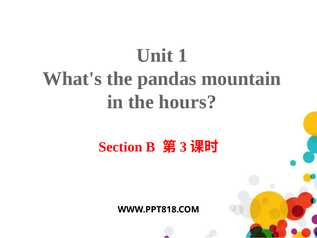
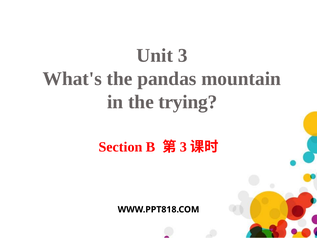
Unit 1: 1 -> 3
hours: hours -> trying
